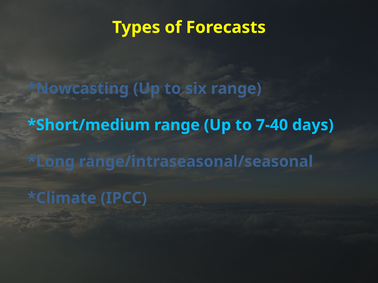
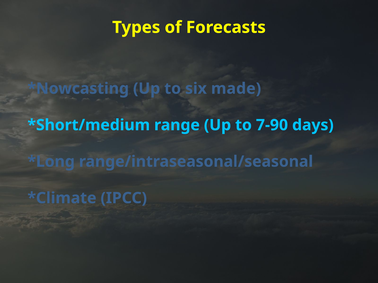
six range: range -> made
7-40: 7-40 -> 7-90
